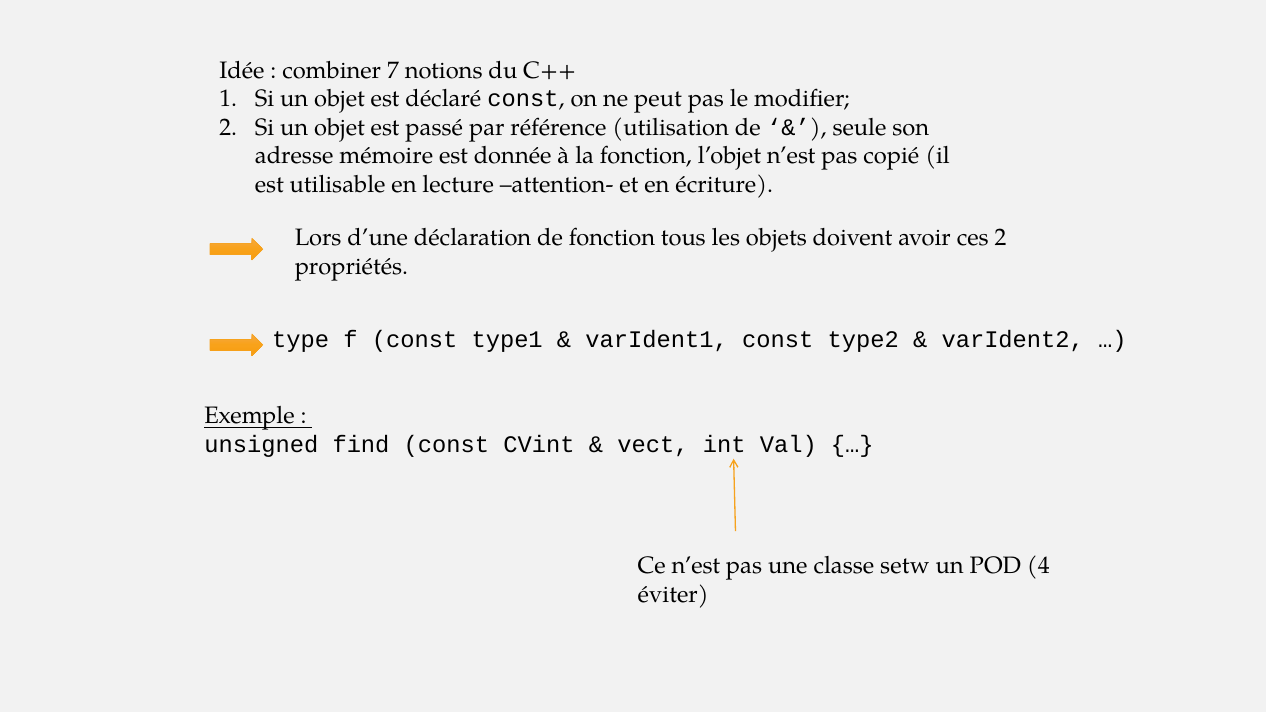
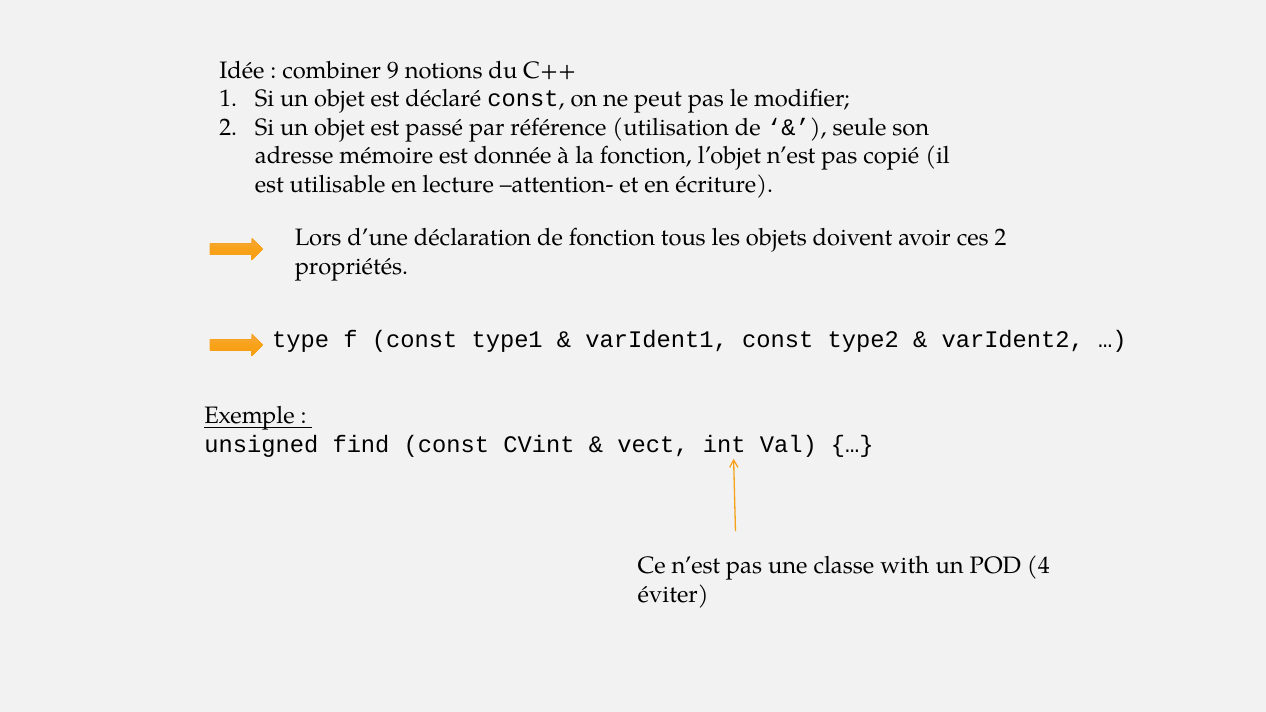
7: 7 -> 9
setw: setw -> with
